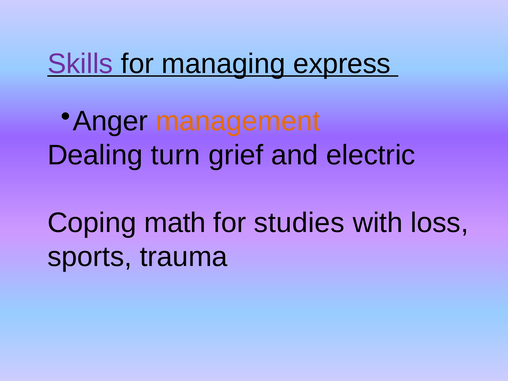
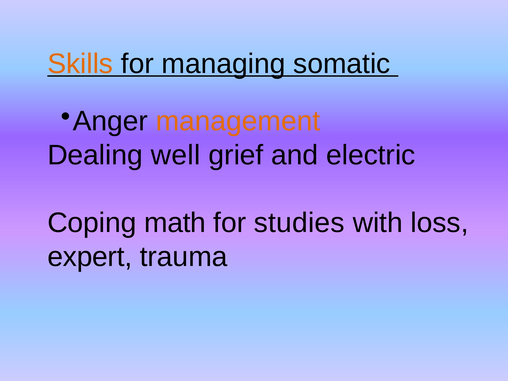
Skills colour: purple -> orange
express: express -> somatic
turn: turn -> well
sports: sports -> expert
